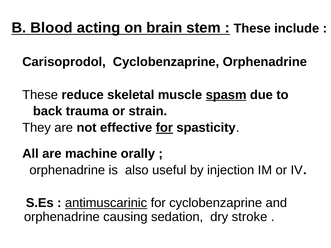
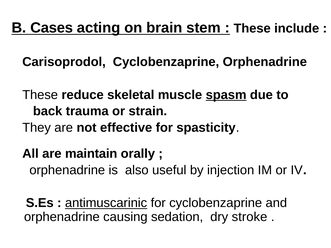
Blood: Blood -> Cases
for at (164, 128) underline: present -> none
machine: machine -> maintain
